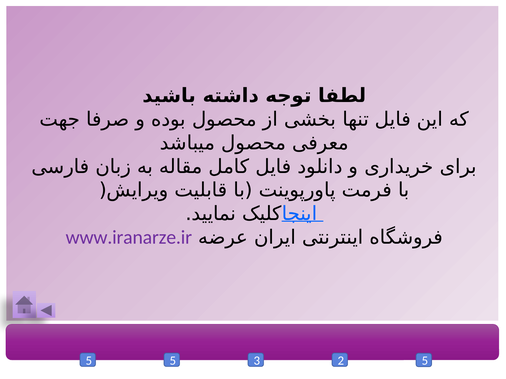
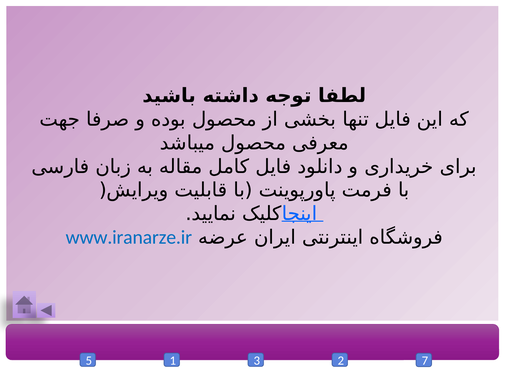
www.iranarze.ir colour: purple -> blue
5 5: 5 -> 1
2 5: 5 -> 7
